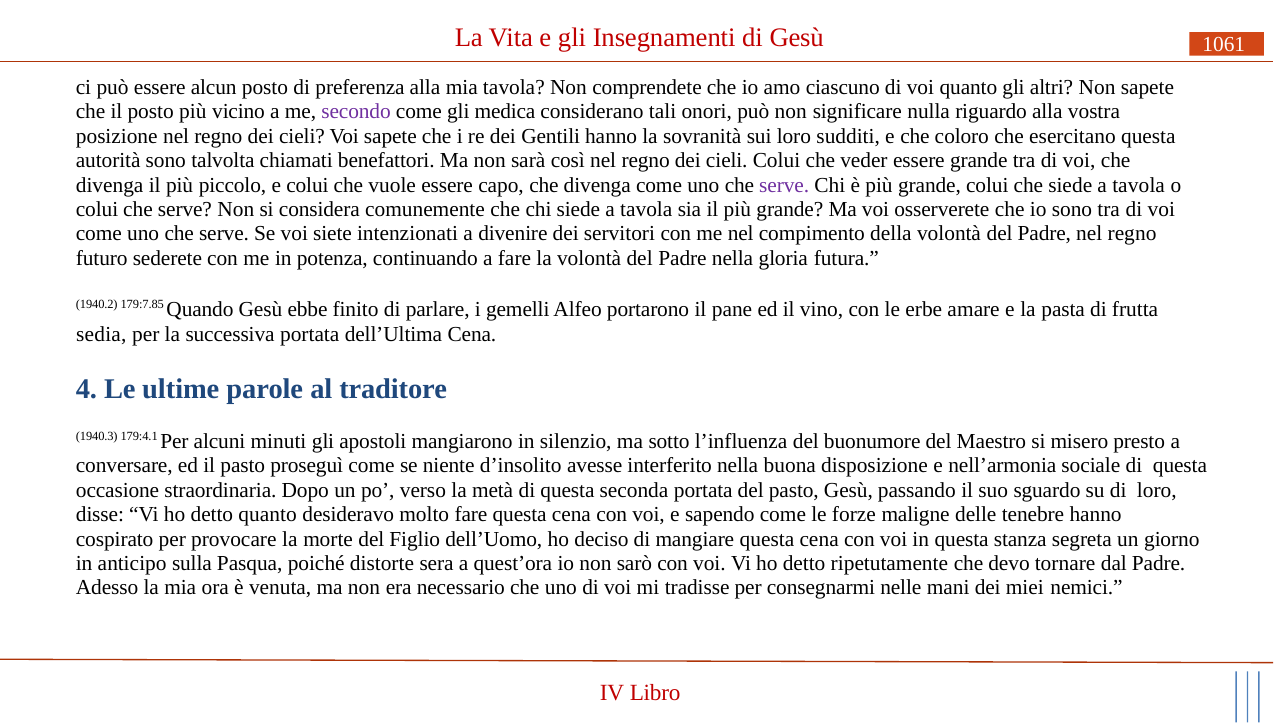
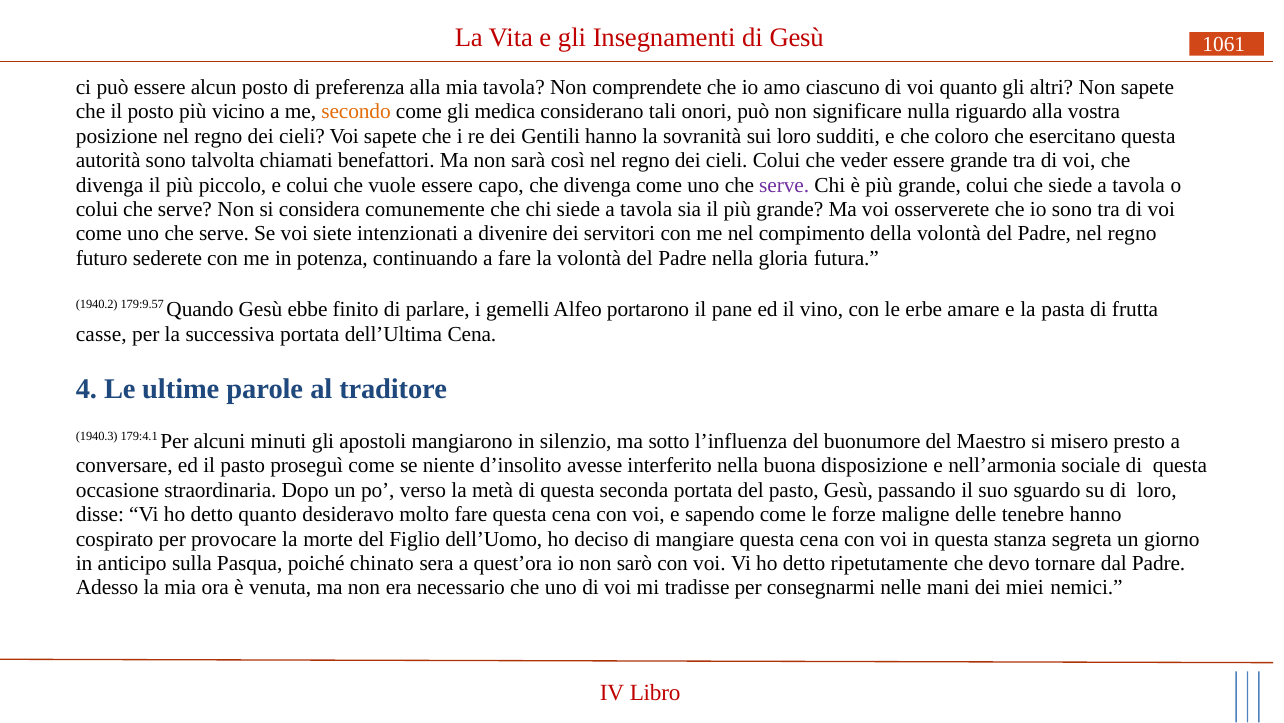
secondo colour: purple -> orange
179:7.85: 179:7.85 -> 179:9.57
sedia: sedia -> casse
distorte: distorte -> chinato
